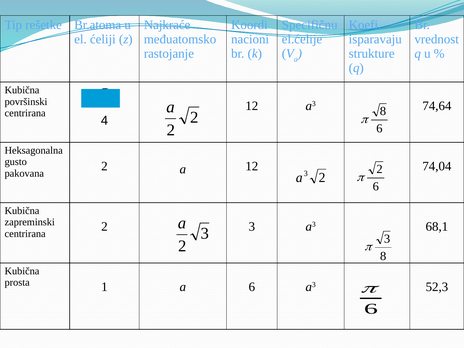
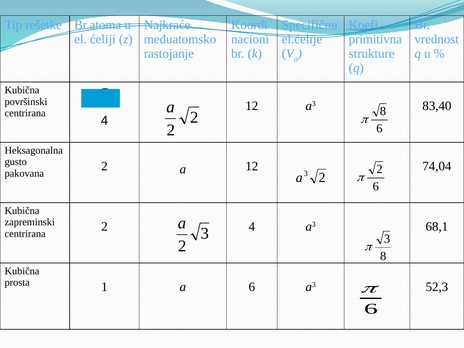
isparavaju: isparavaju -> primitivna
74,64: 74,64 -> 83,40
3 at (252, 227): 3 -> 4
